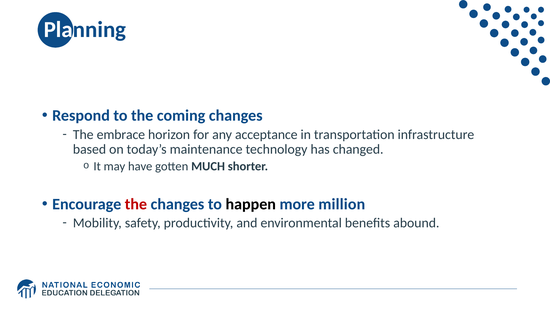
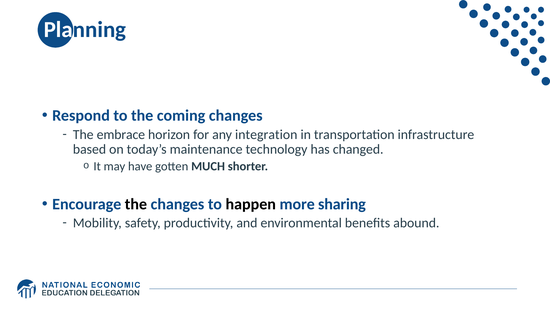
acceptance: acceptance -> integration
the at (136, 204) colour: red -> black
million: million -> sharing
